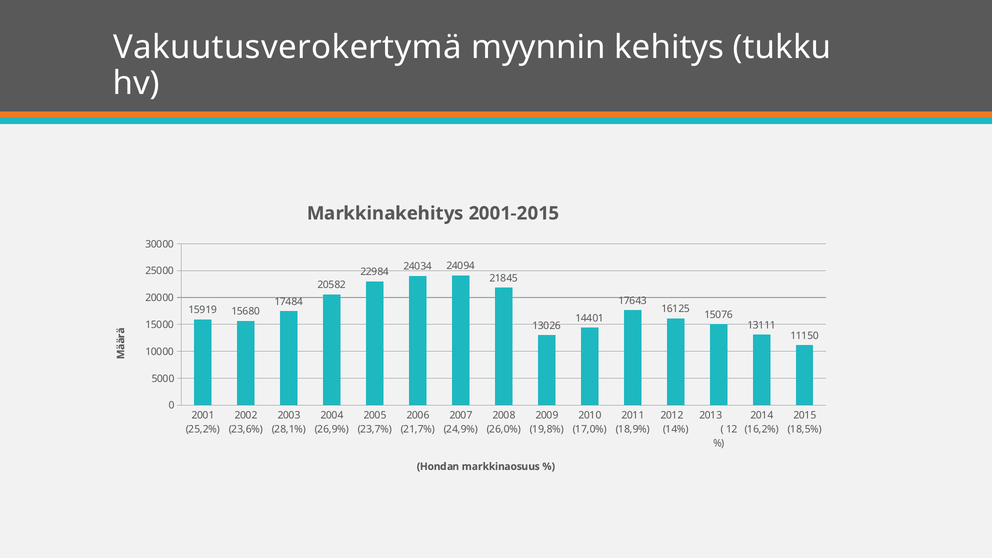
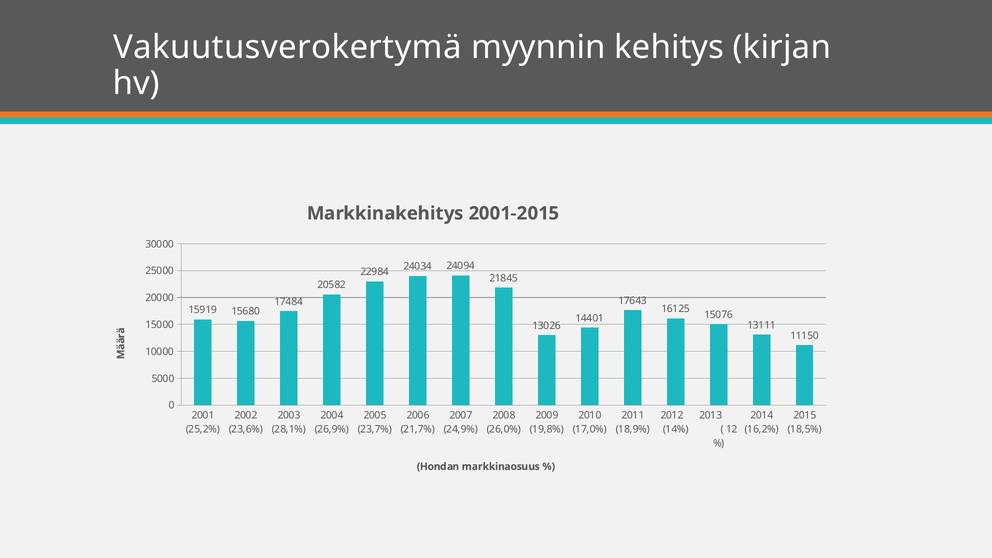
tukku: tukku -> kirjan
